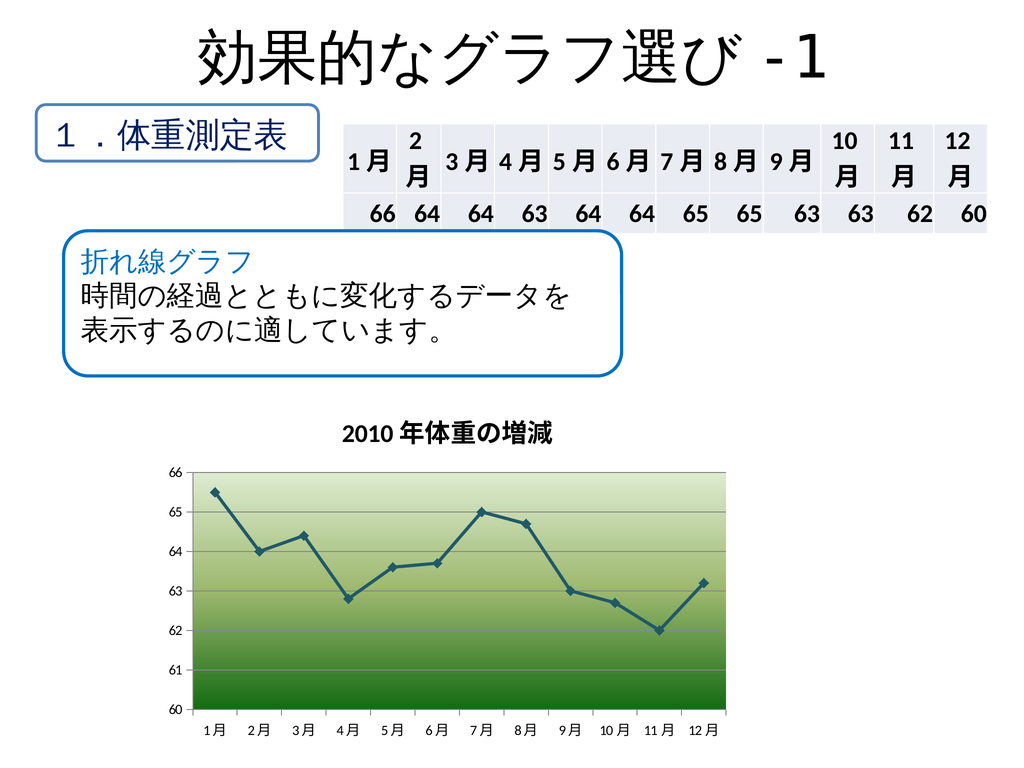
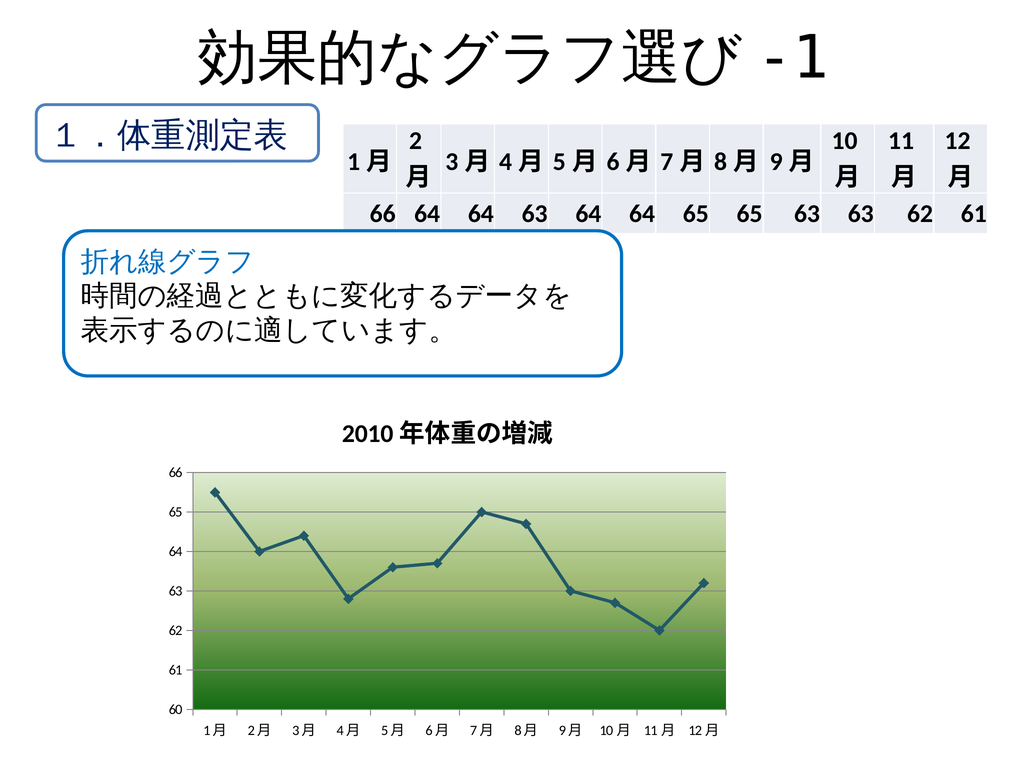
62 60: 60 -> 61
